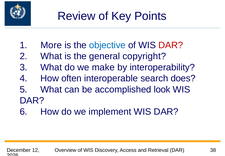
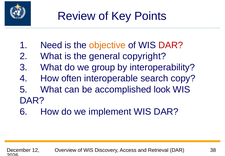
More: More -> Need
objective colour: blue -> orange
make: make -> group
does: does -> copy
